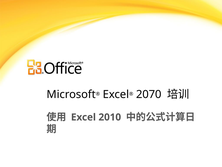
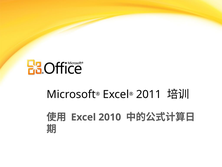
2070: 2070 -> 2011
